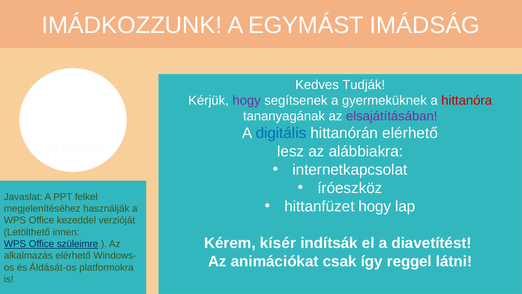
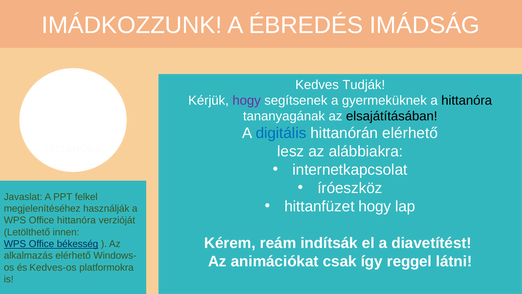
EGYMÁST: EGYMÁST -> ÉBREDÉS
hittanóra at (467, 100) colour: red -> black
elsajátításában colour: purple -> black
Office kezeddel: kezeddel -> hittanóra
kísér: kísér -> reám
szüleimre: szüleimre -> békesség
Áldását-os: Áldását-os -> Kedves-os
